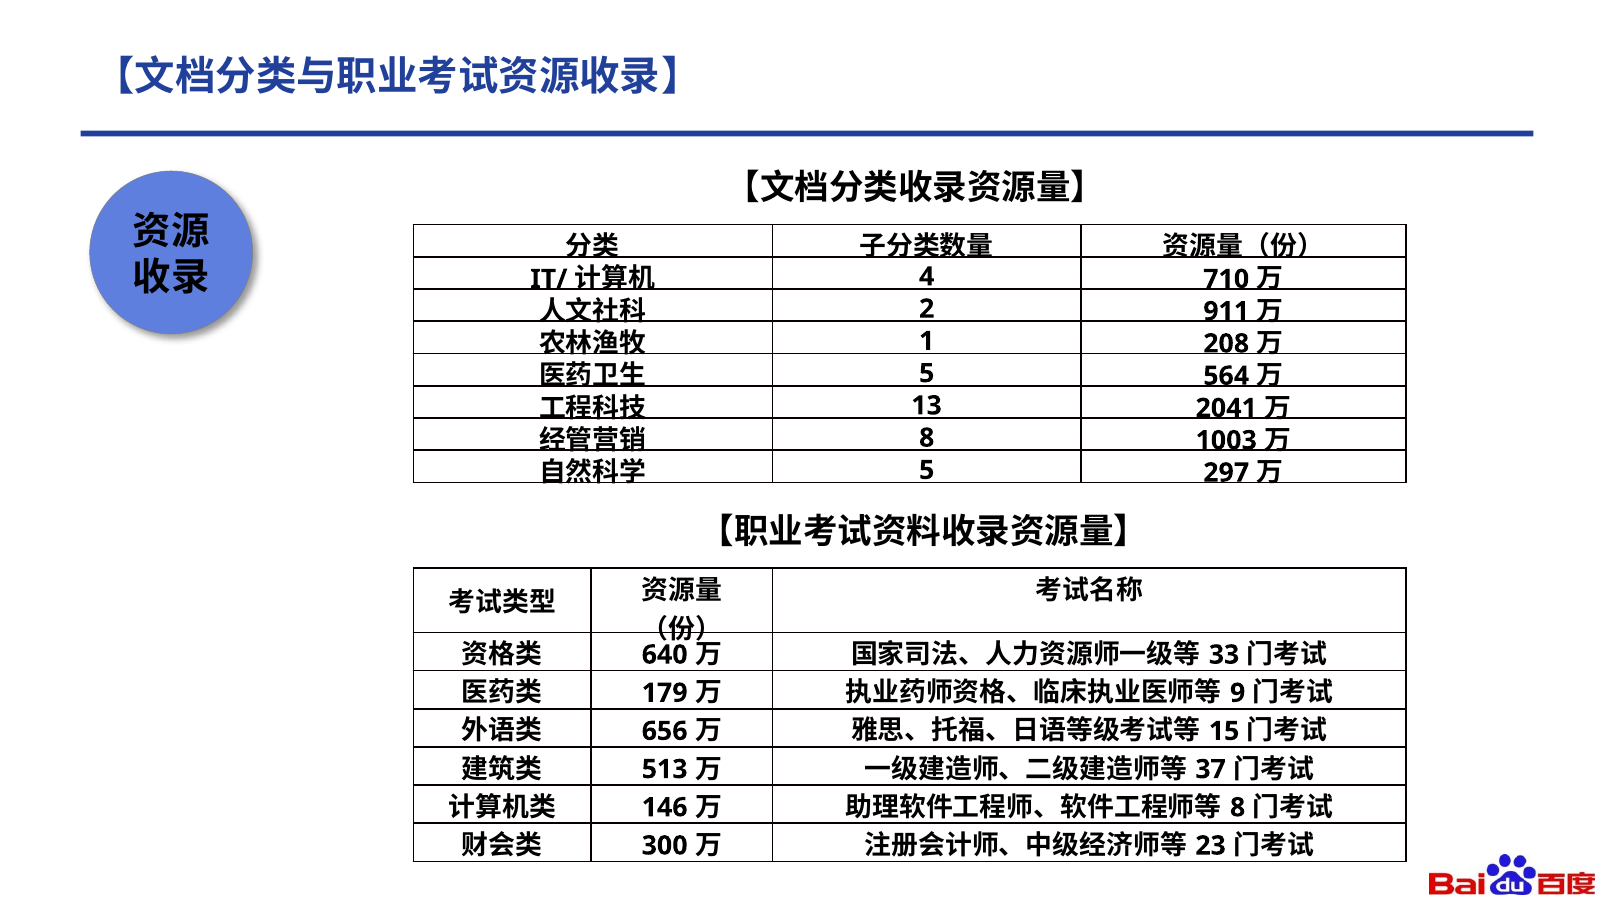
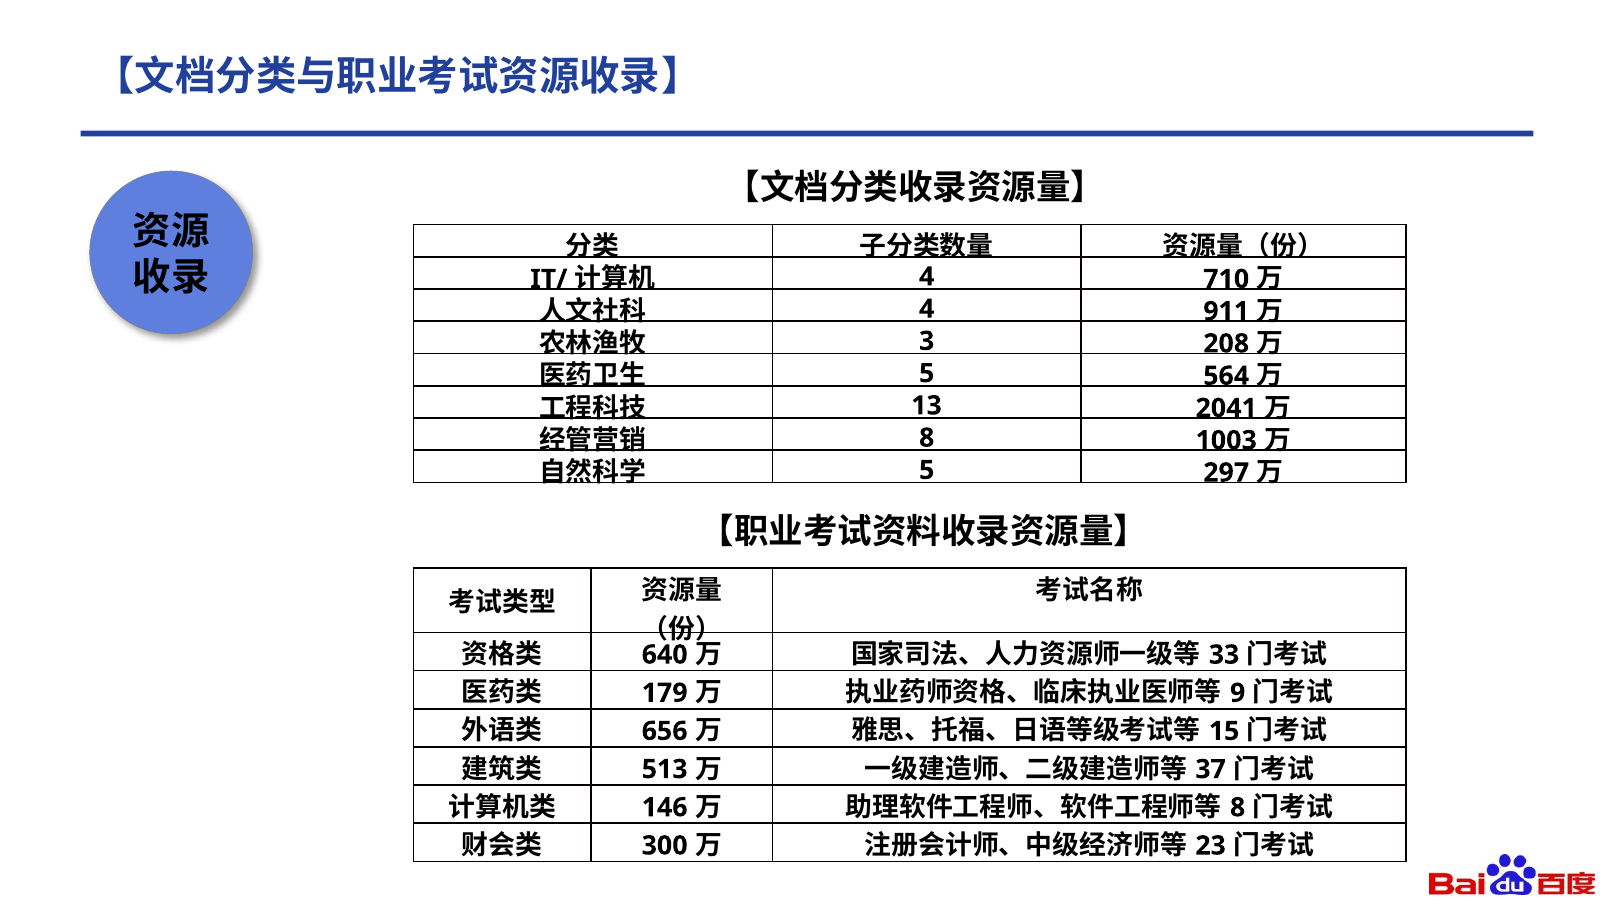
2 at (927, 309): 2 -> 4
1: 1 -> 3
